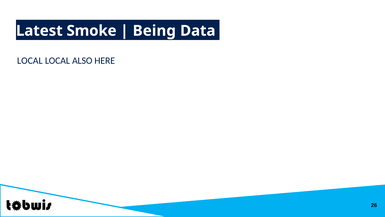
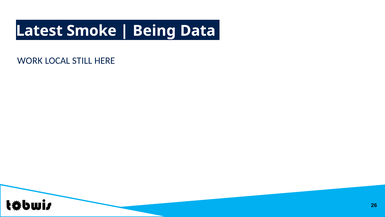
LOCAL at (30, 61): LOCAL -> WORK
ALSO: ALSO -> STILL
